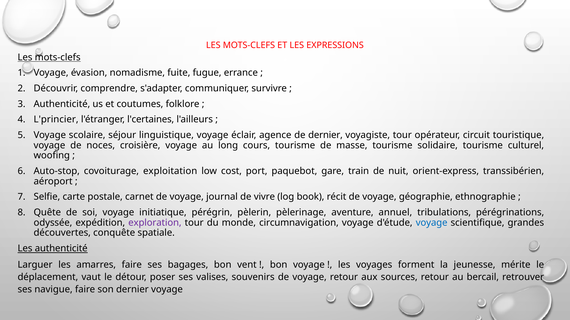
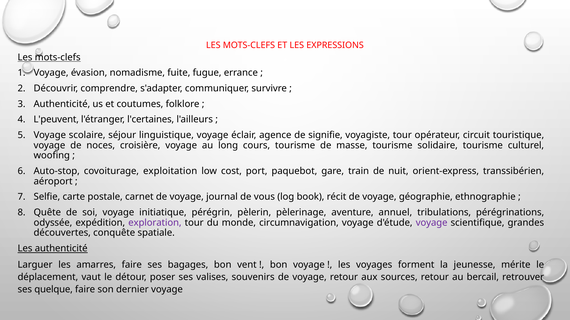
L'princier: L'princier -> L'peuvent
de dernier: dernier -> signifie
vivre: vivre -> vous
voyage at (432, 223) colour: blue -> purple
navigue: navigue -> quelque
